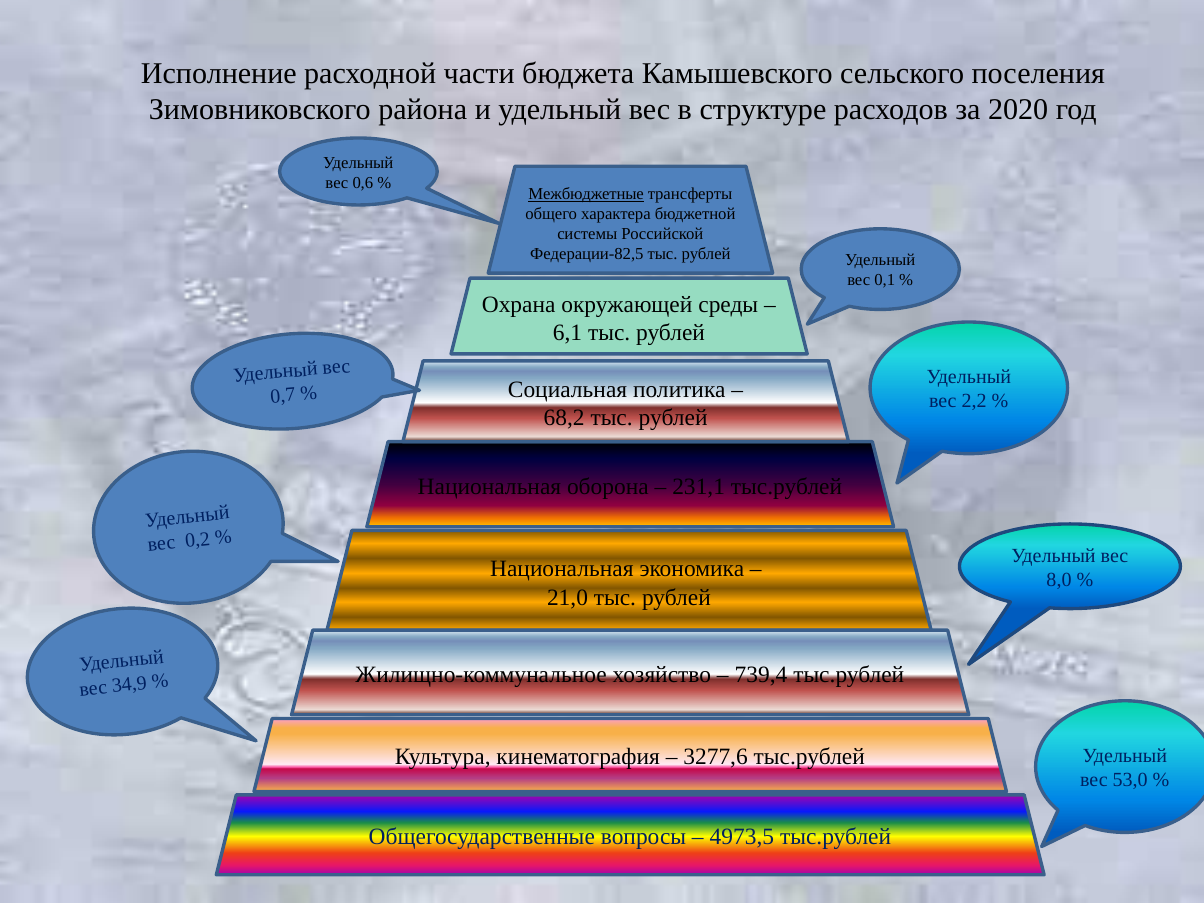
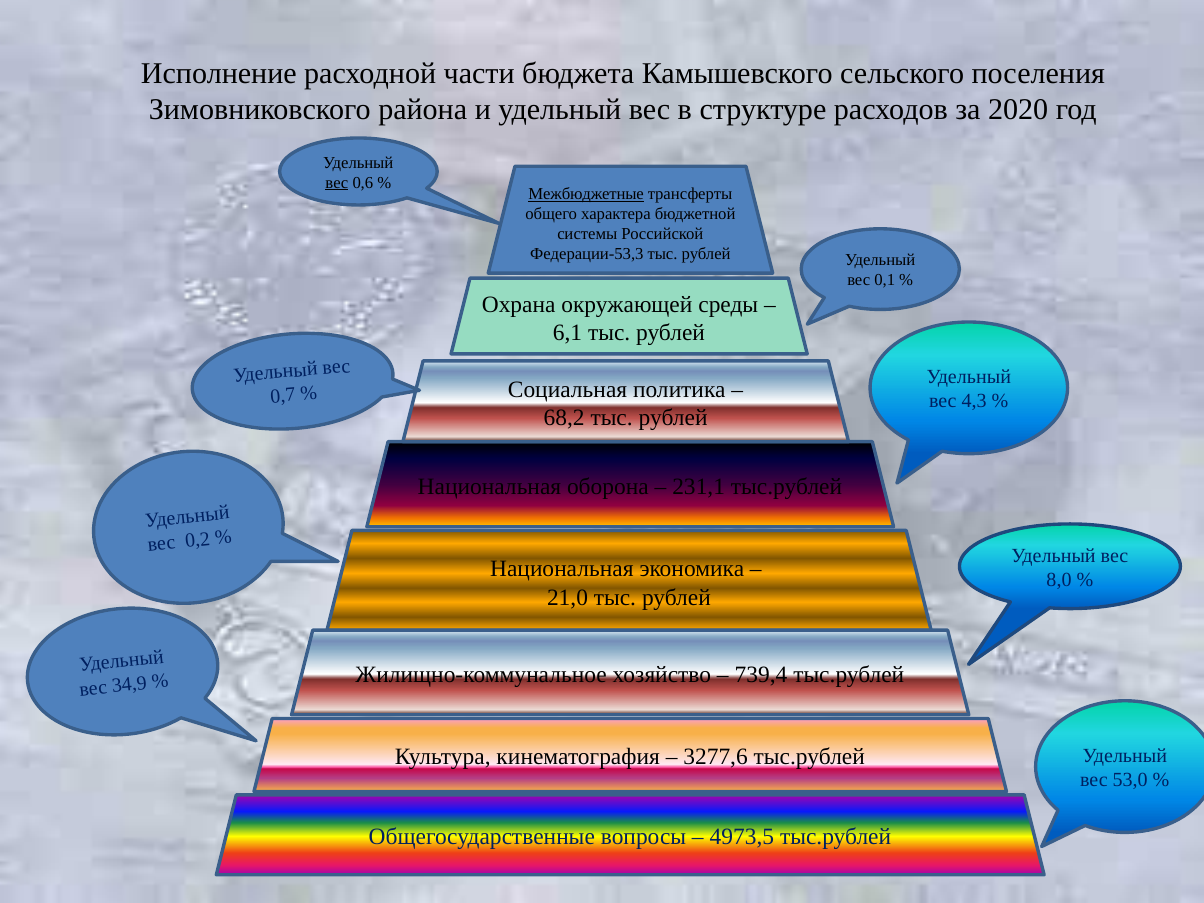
вес at (337, 183) underline: none -> present
Федерации-82,5: Федерации-82,5 -> Федерации-53,3
2,2: 2,2 -> 4,3
